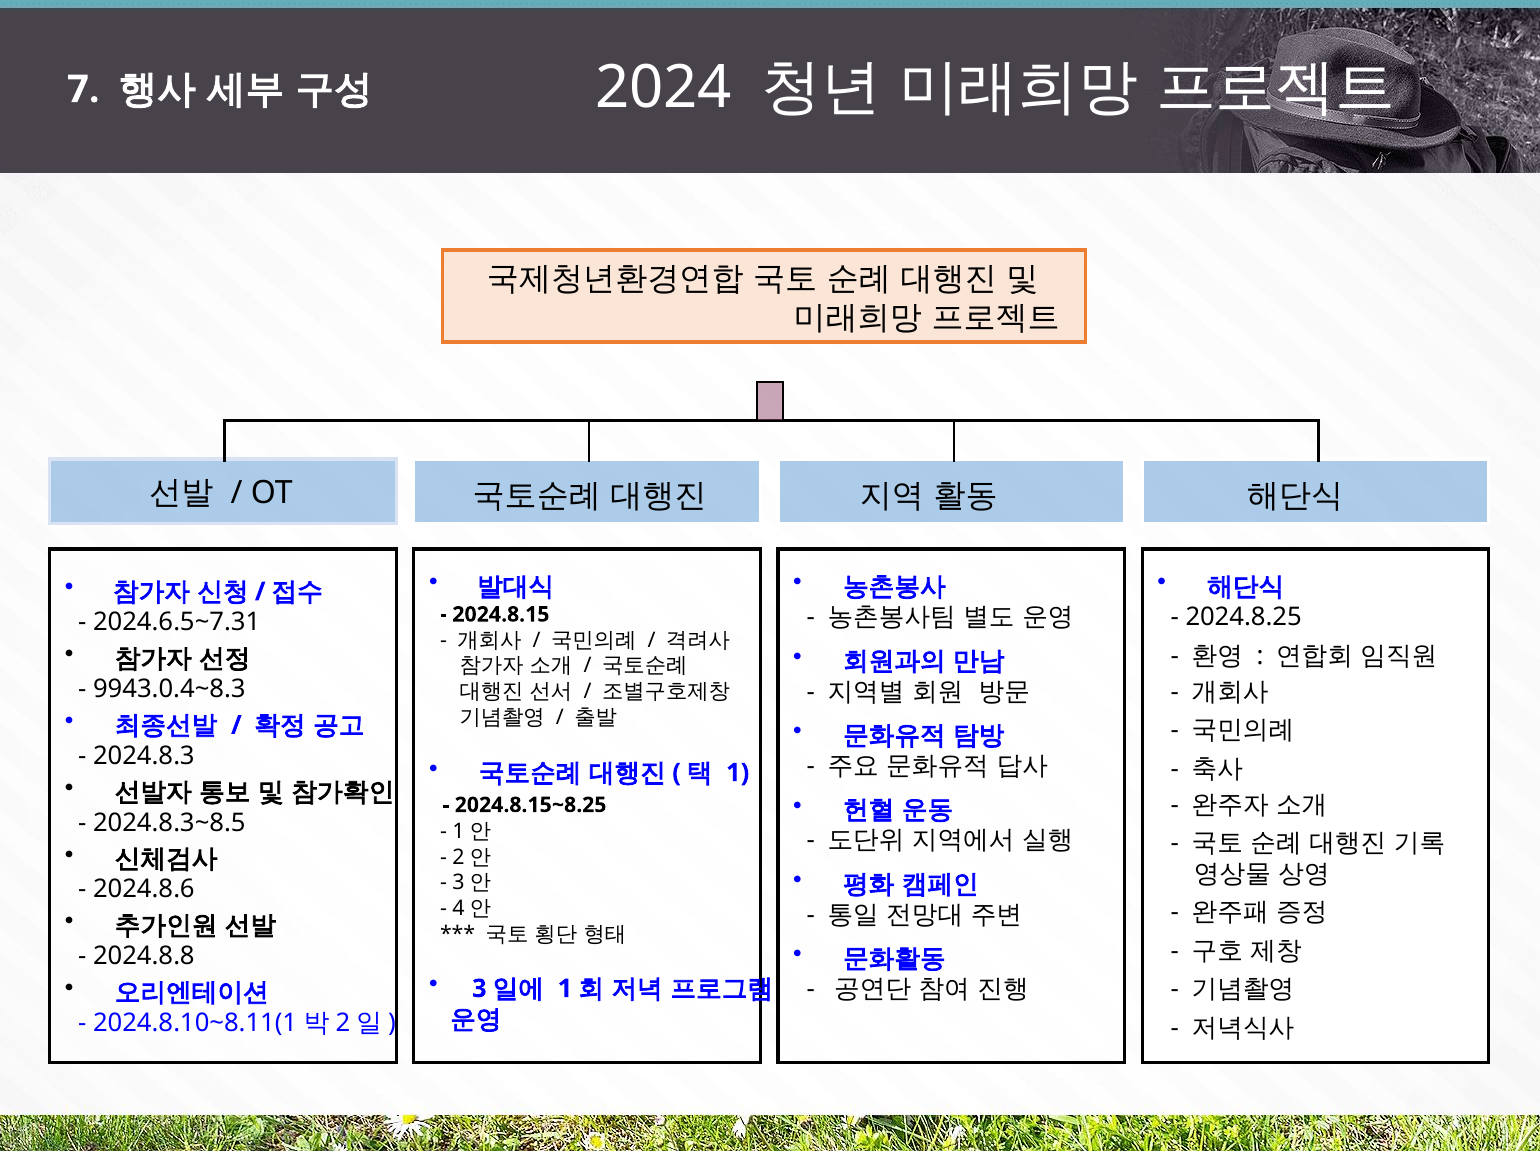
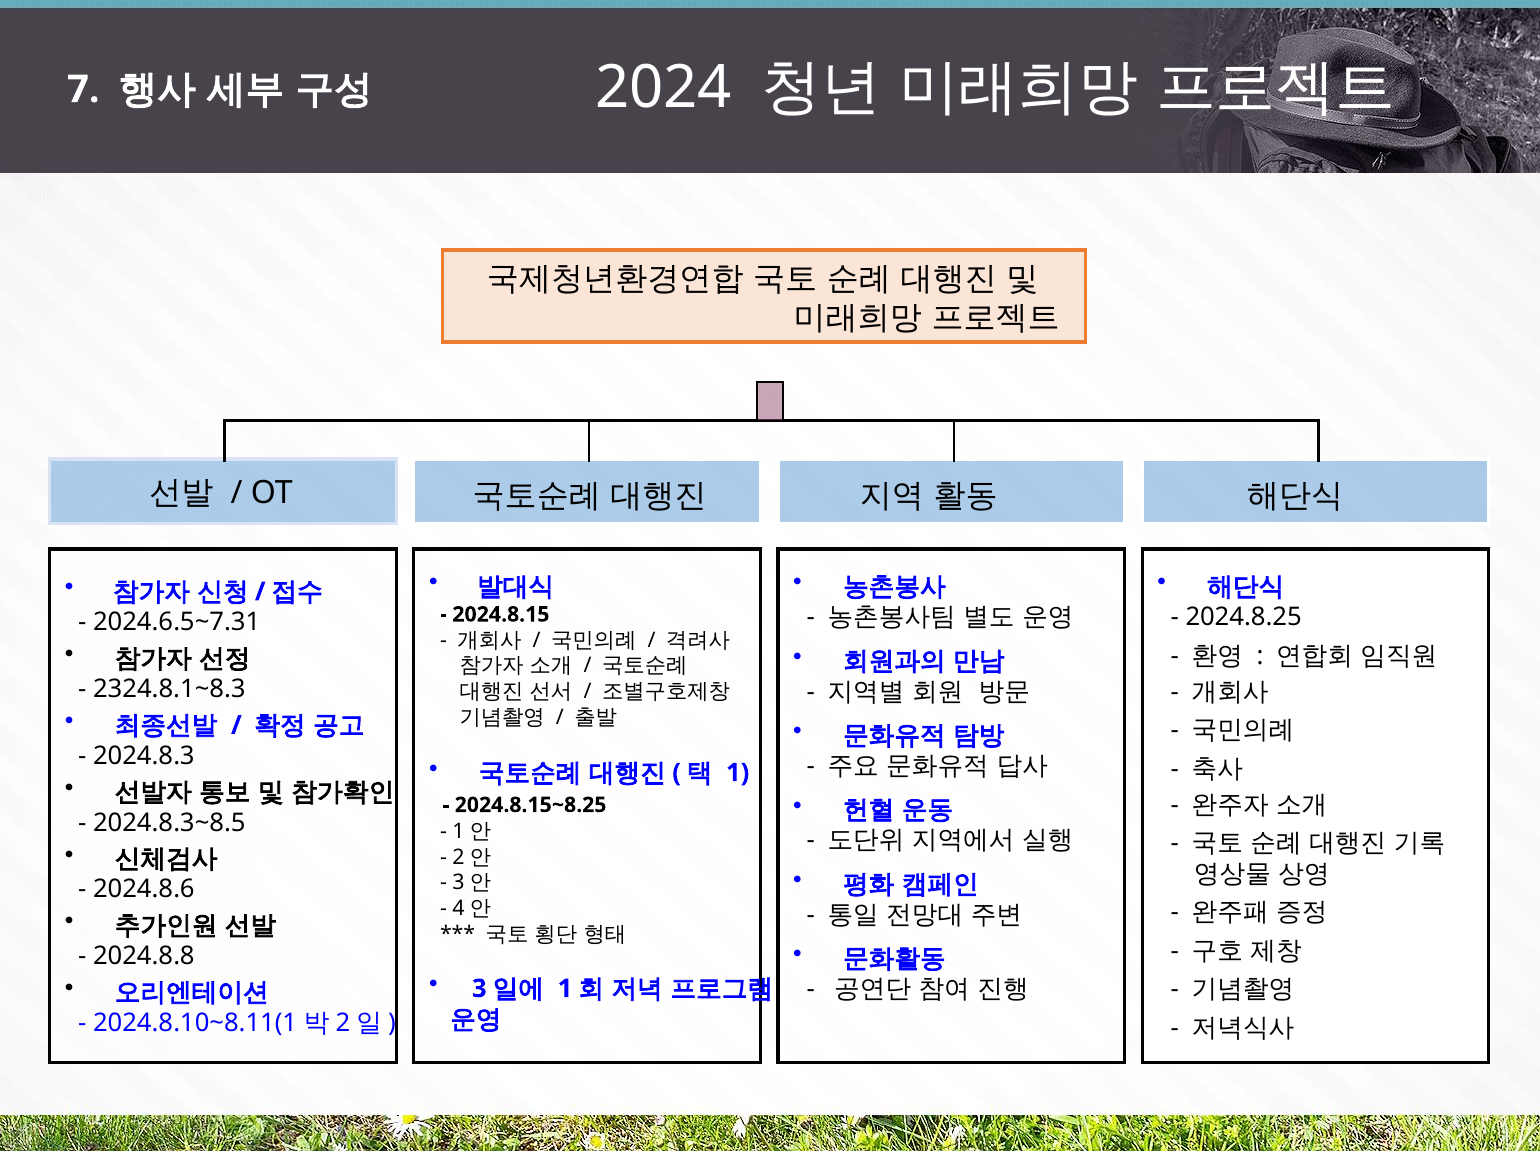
9943.0.4~8.3: 9943.0.4~8.3 -> 2324.8.1~8.3
